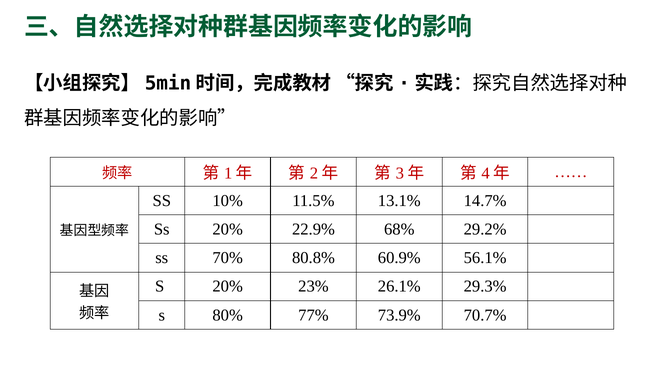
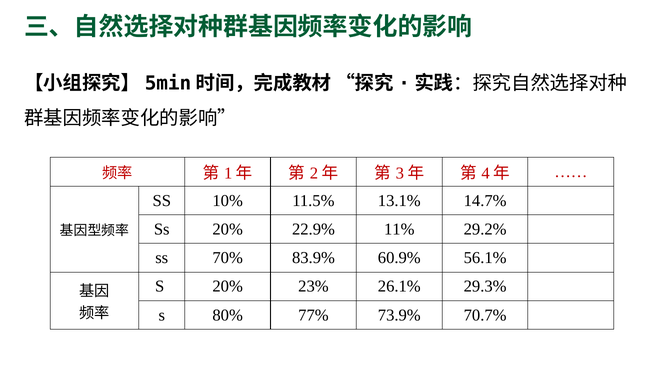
68%: 68% -> 11%
80.8%: 80.8% -> 83.9%
